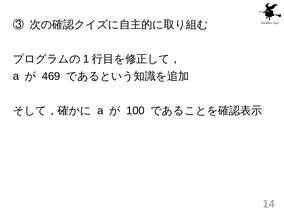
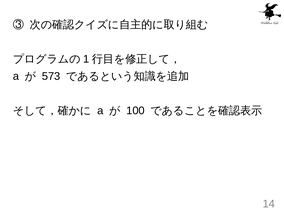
469: 469 -> 573
